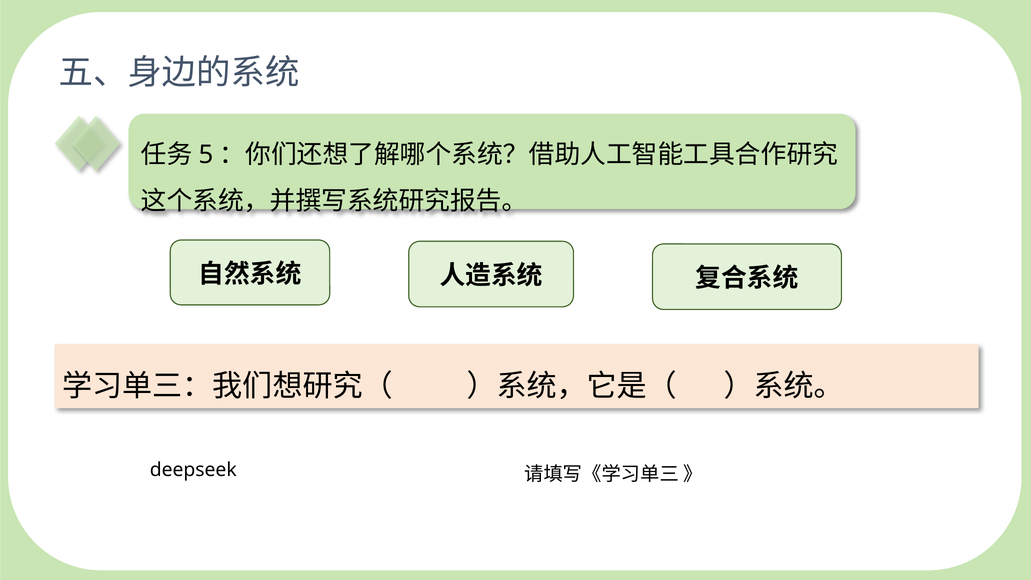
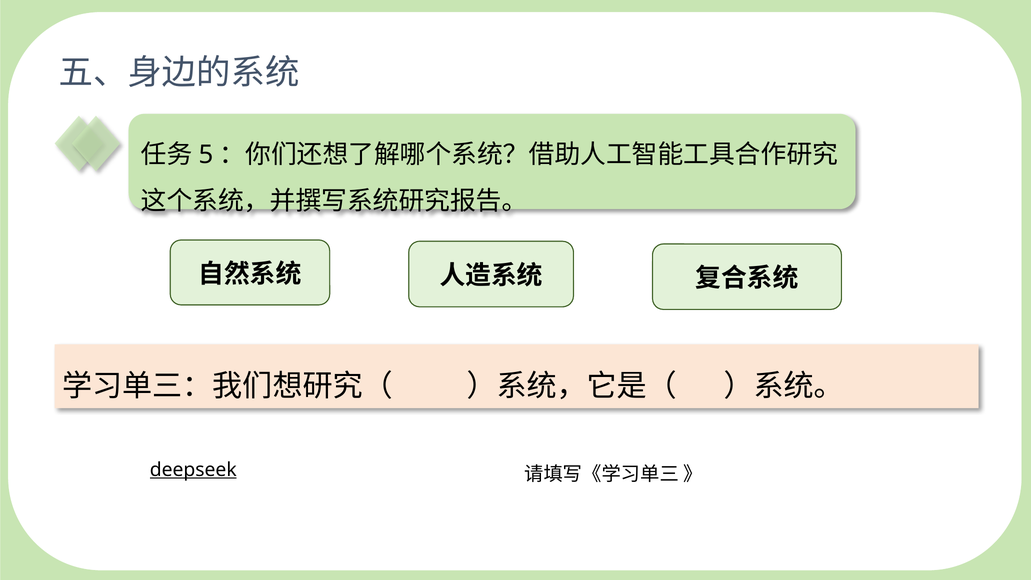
deepseek underline: none -> present
